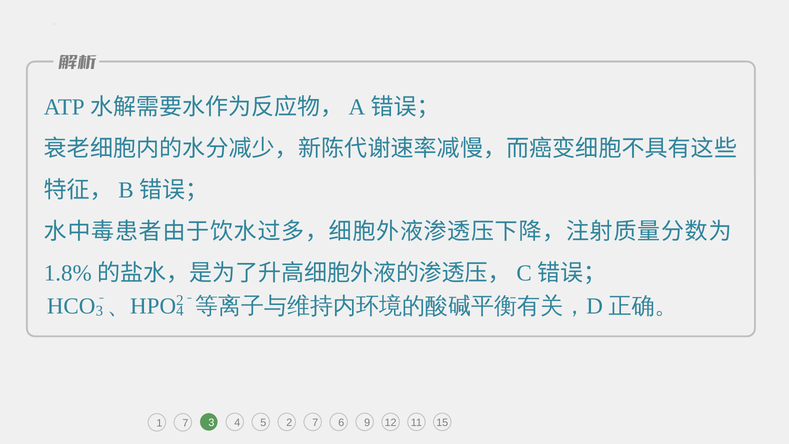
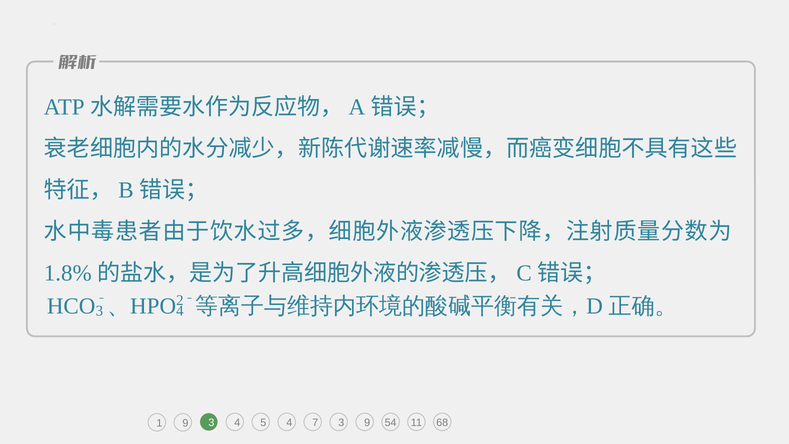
1 7: 7 -> 9
5 2: 2 -> 4
7 6: 6 -> 3
12: 12 -> 54
15: 15 -> 68
